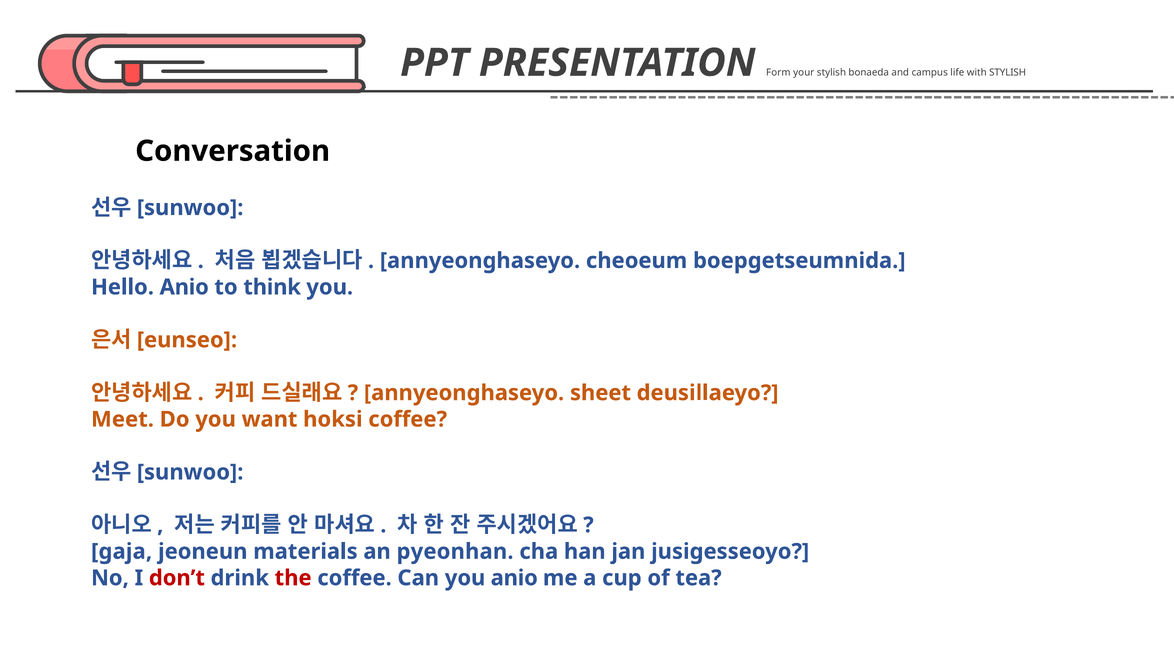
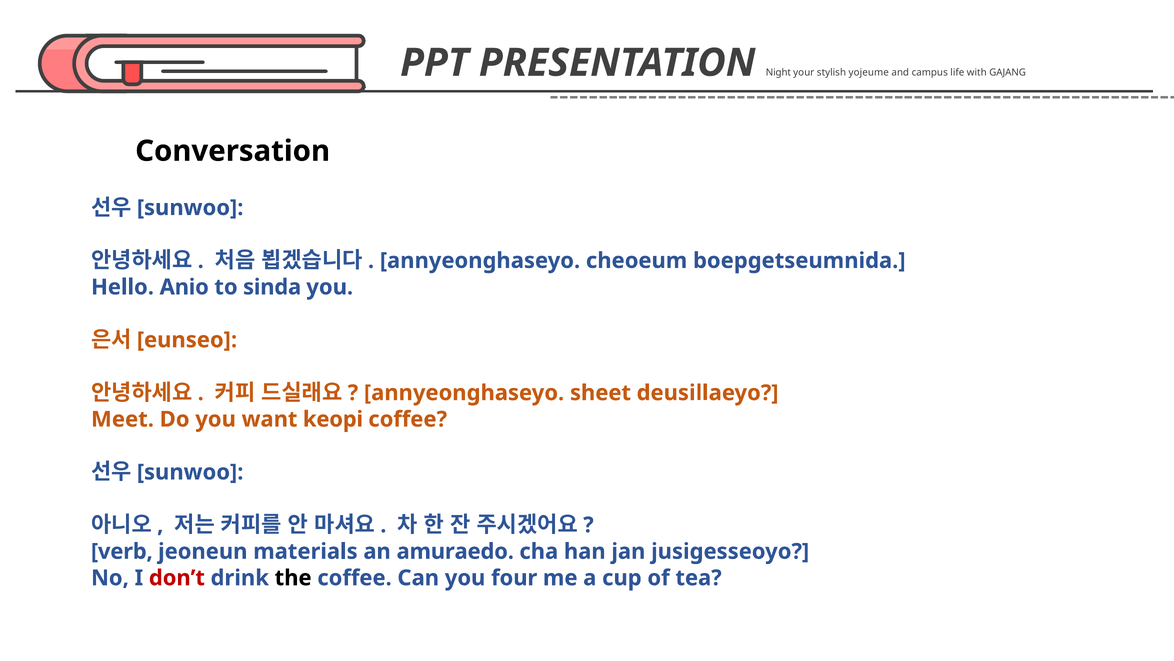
Form: Form -> Night
bonaeda: bonaeda -> yojeume
with STYLISH: STYLISH -> GAJANG
think: think -> sinda
hoksi: hoksi -> keopi
gaja: gaja -> verb
pyeonhan: pyeonhan -> amuraedo
the colour: red -> black
you anio: anio -> four
